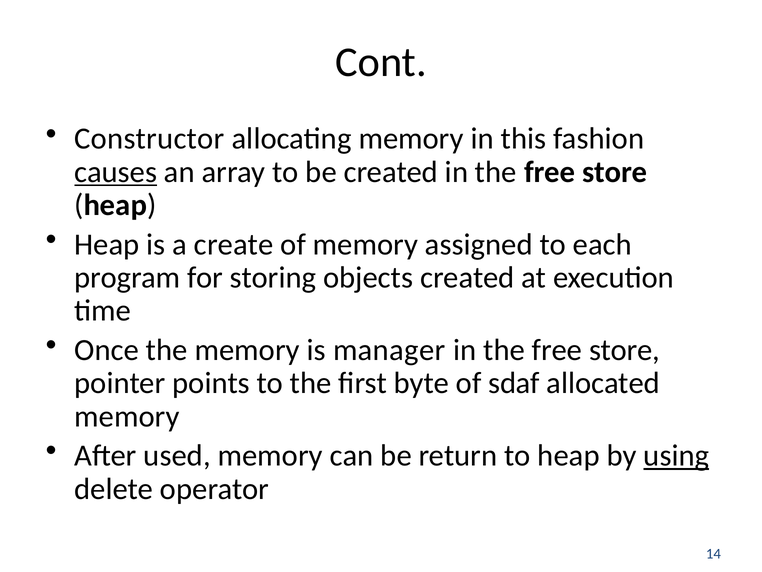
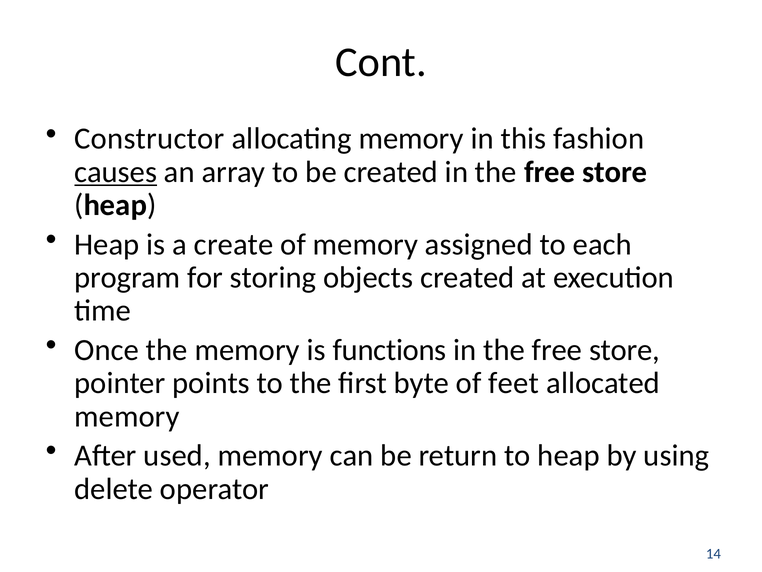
manager: manager -> functions
sdaf: sdaf -> feet
using underline: present -> none
